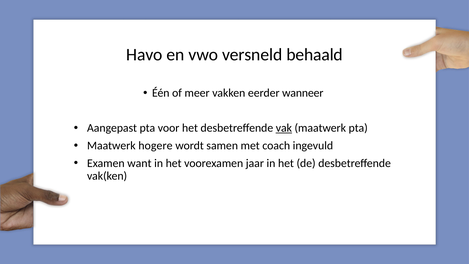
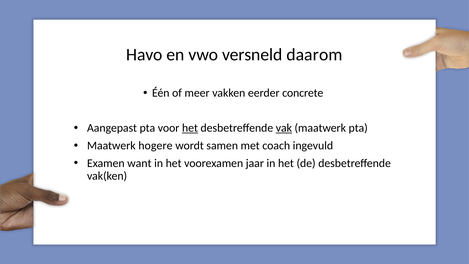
behaald: behaald -> daarom
wanneer: wanneer -> concrete
het at (190, 128) underline: none -> present
